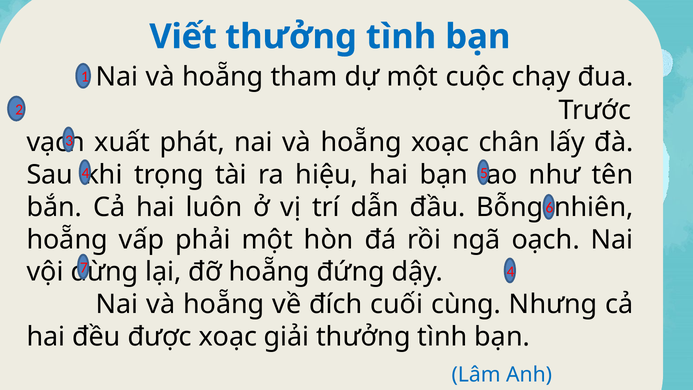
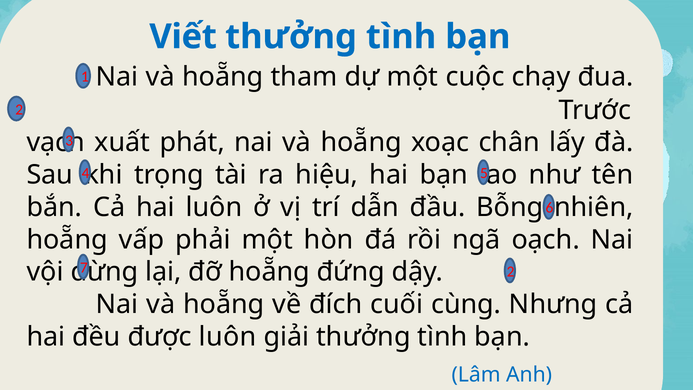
4 at (511, 271): 4 -> 2
được xoạc: xoạc -> luôn
